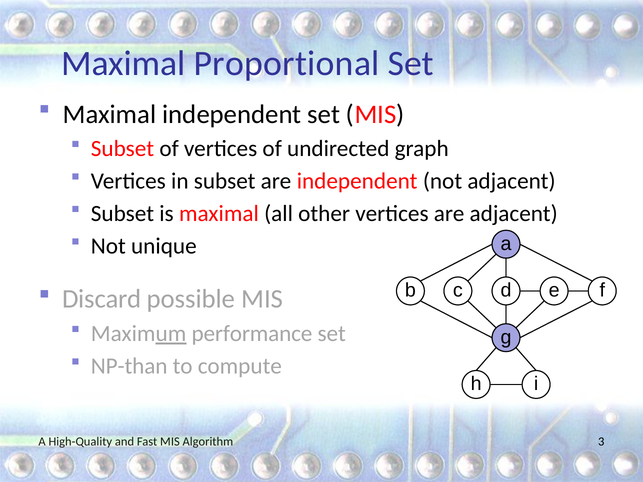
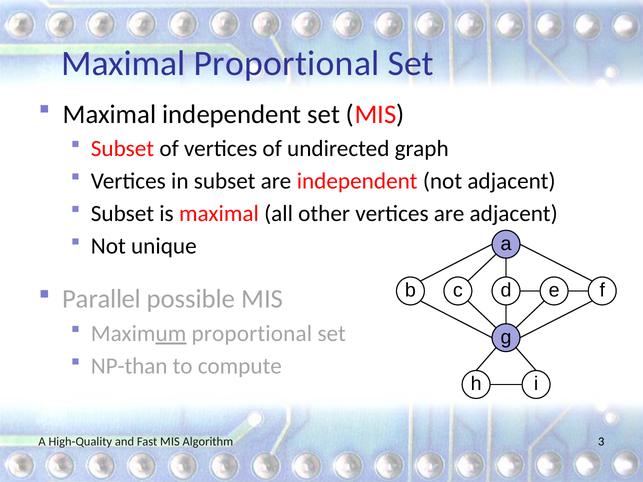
Discard: Discard -> Parallel
Maximum performance: performance -> proportional
